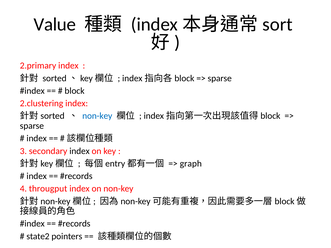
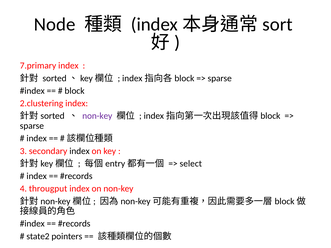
Value: Value -> Node
2.primary: 2.primary -> 7.primary
non-key at (97, 116) colour: blue -> purple
graph: graph -> select
